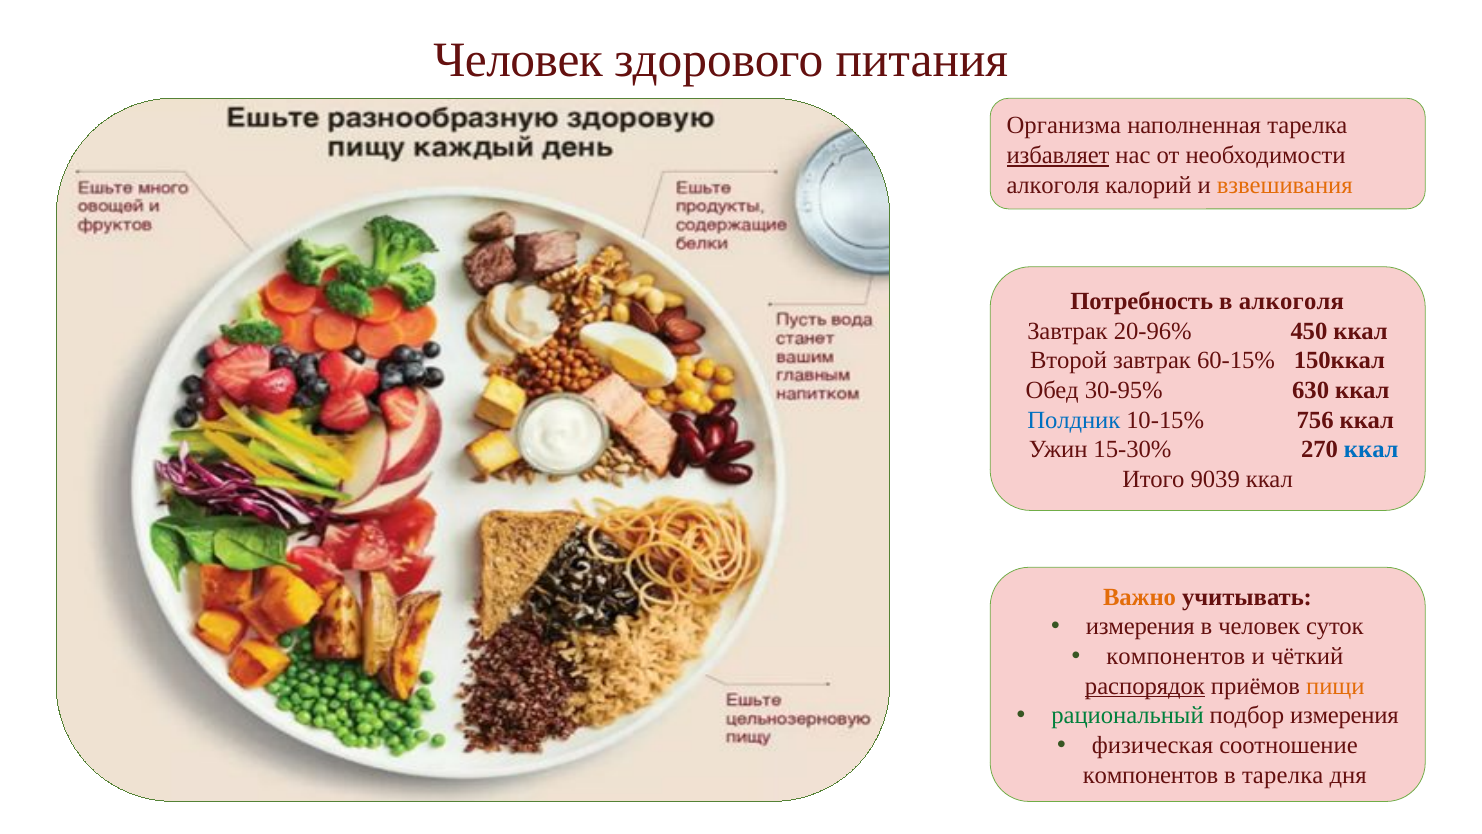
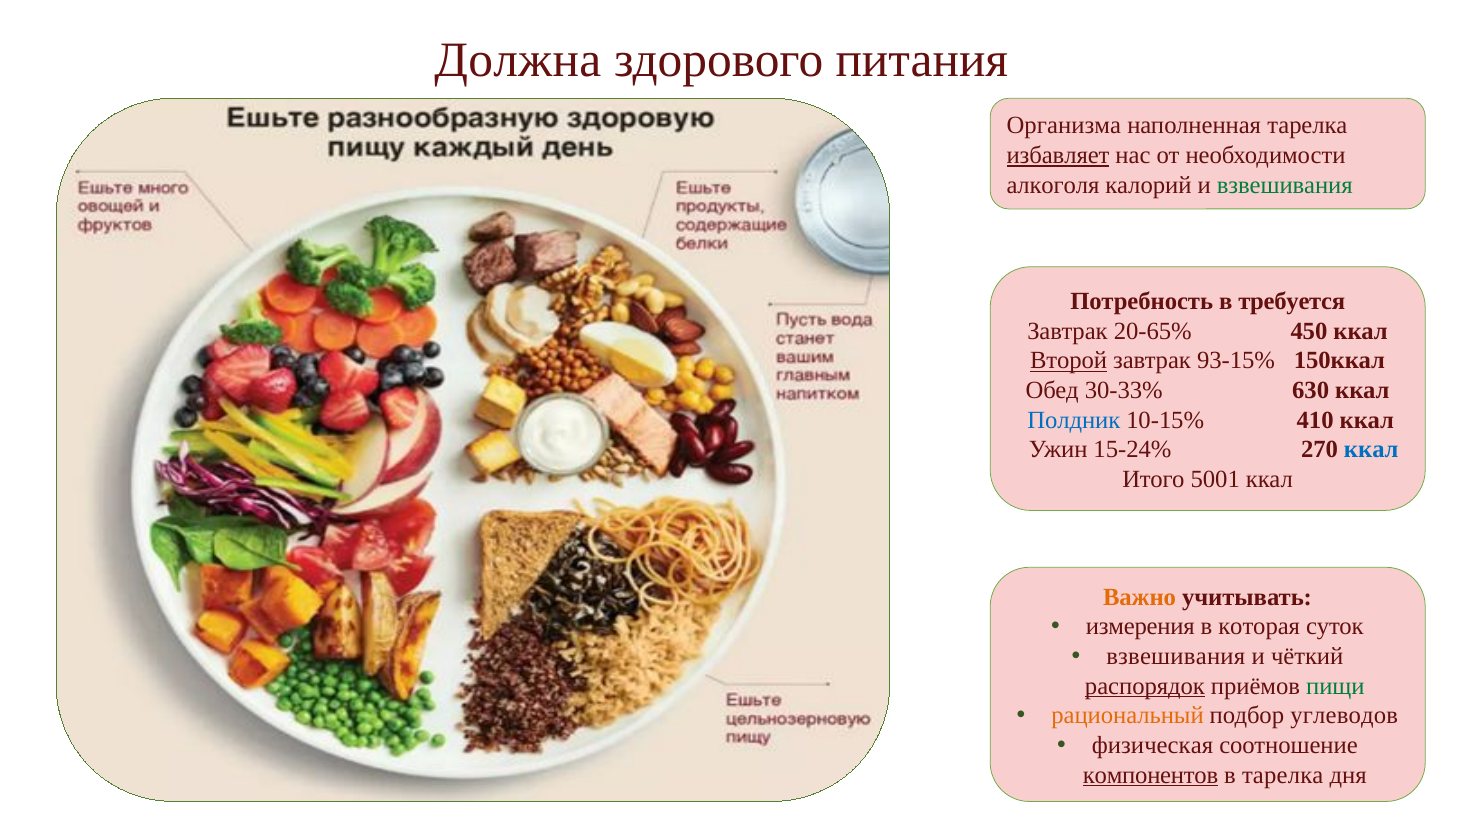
Человек at (518, 60): Человек -> Должна
взвешивания at (1285, 185) colour: orange -> green
в алкоголя: алкоголя -> требуется
20-96%: 20-96% -> 20-65%
Второй underline: none -> present
60-15%: 60-15% -> 93-15%
30-95%: 30-95% -> 30-33%
756: 756 -> 410
15-30%: 15-30% -> 15-24%
9039: 9039 -> 5001
в человек: человек -> которая
компонентов at (1176, 656): компонентов -> взвешивания
пищи colour: orange -> green
рациональный colour: green -> orange
подбор измерения: измерения -> углеводов
компонентов at (1151, 775) underline: none -> present
